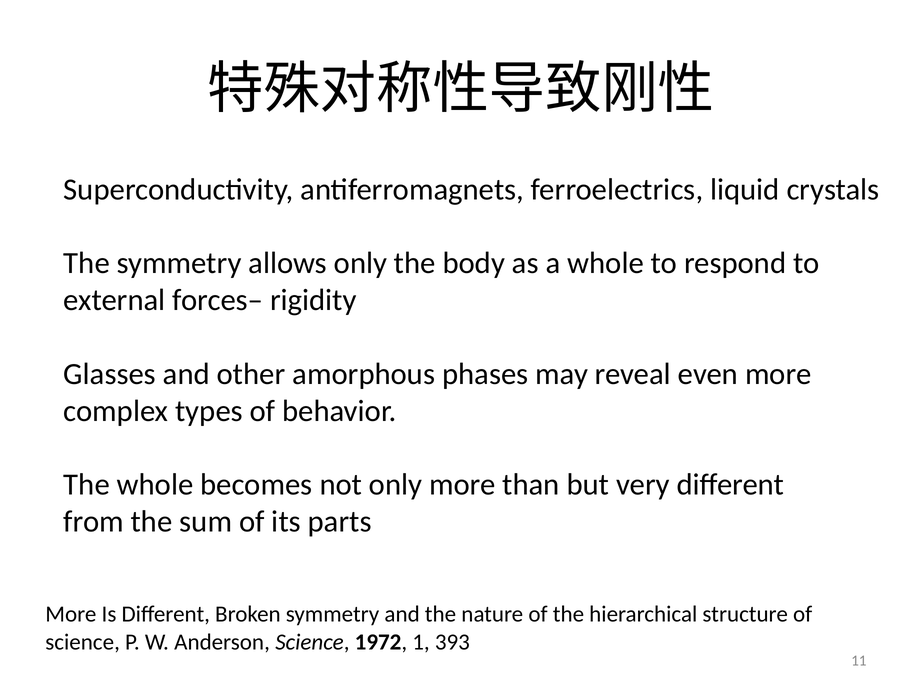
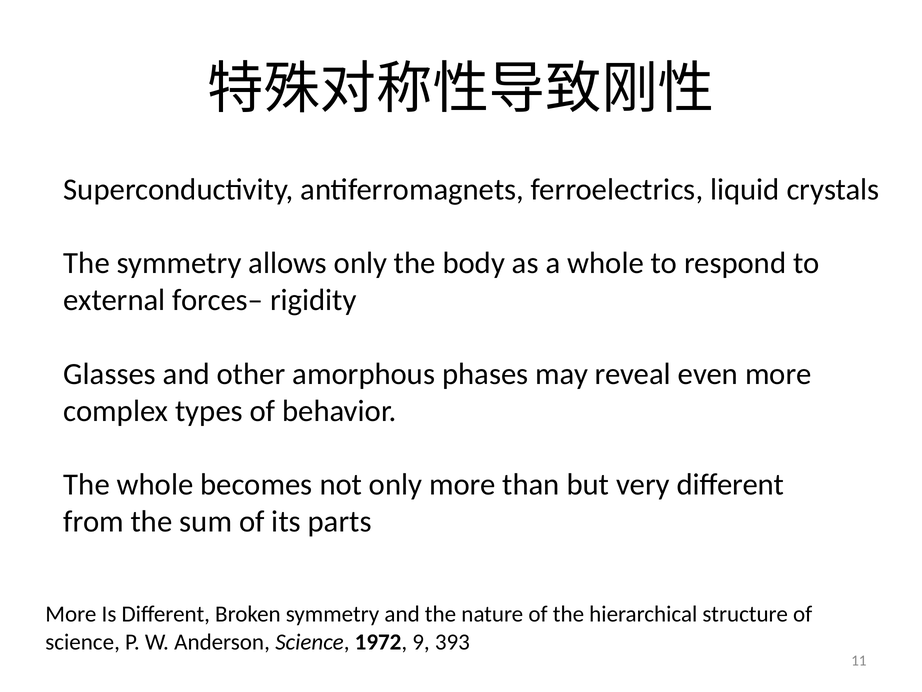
1: 1 -> 9
